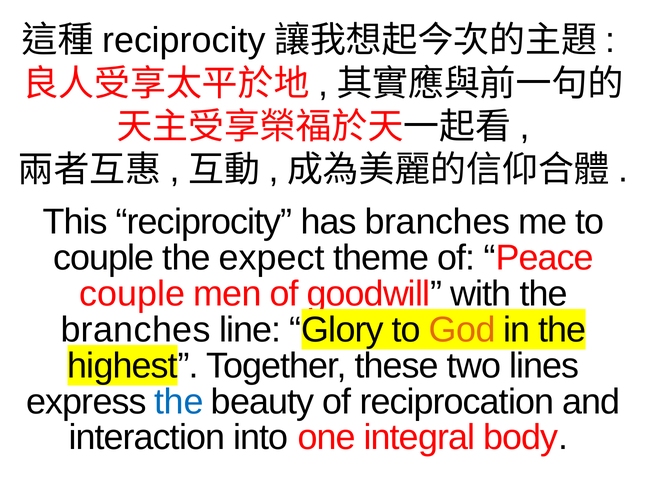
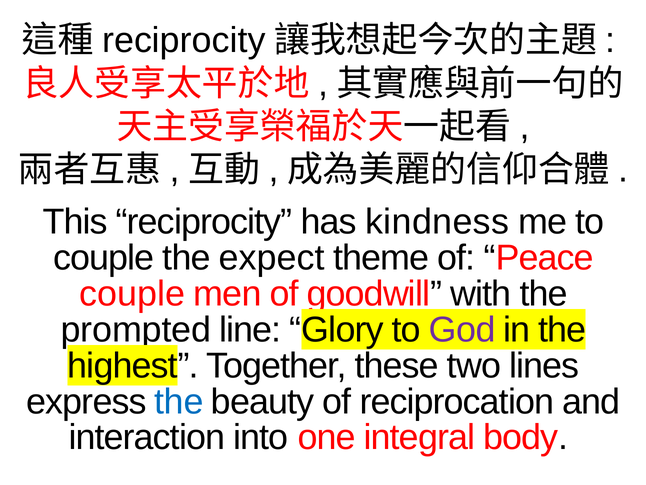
has branches: branches -> kindness
branches at (136, 329): branches -> prompted
God colour: orange -> purple
